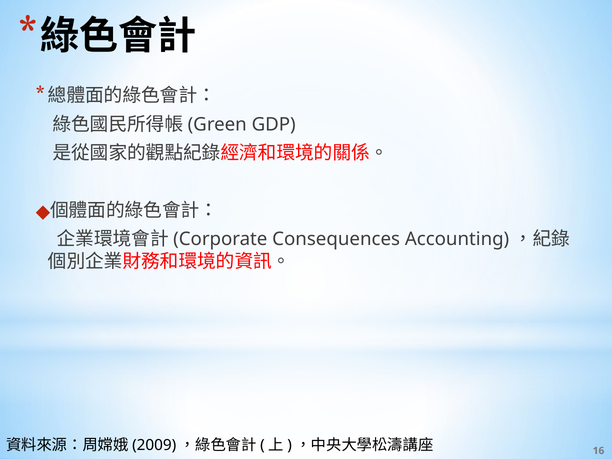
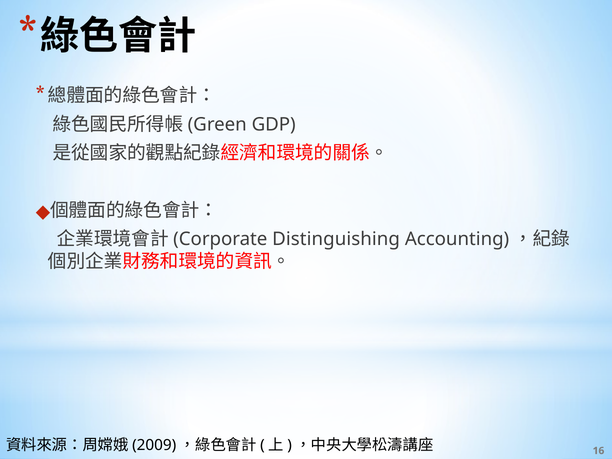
Consequences: Consequences -> Distinguishing
